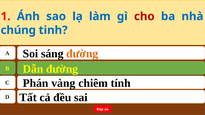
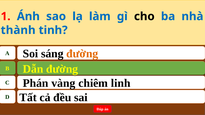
cho colour: red -> black
chúng: chúng -> thành
tính: tính -> linh
